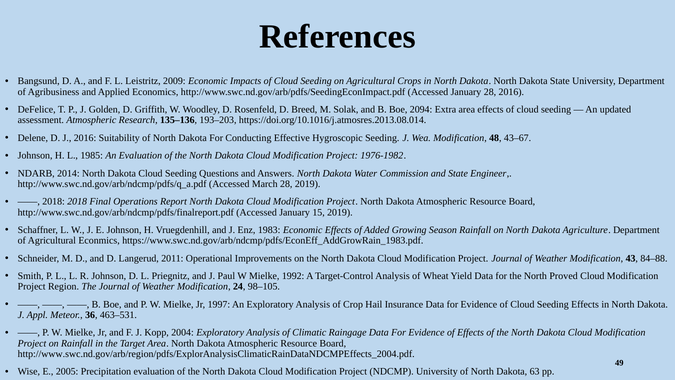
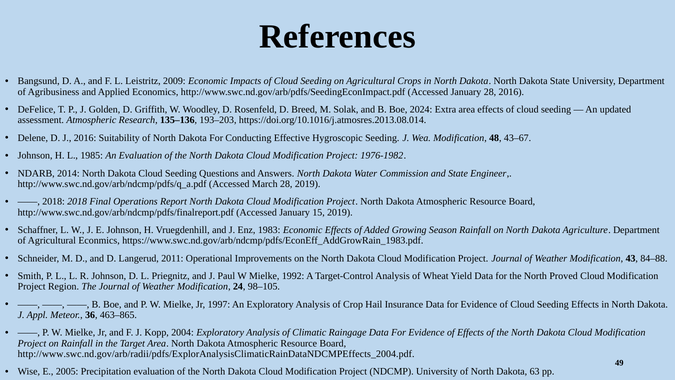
2094: 2094 -> 2024
463–531: 463–531 -> 463–865
http://www.swc.nd.gov/arb/region/pdfs/ExplorAnalysisClimaticRainDataNDCMPEffects_2004.pdf: http://www.swc.nd.gov/arb/region/pdfs/ExplorAnalysisClimaticRainDataNDCMPEffects_2004.pdf -> http://www.swc.nd.gov/arb/radii/pdfs/ExplorAnalysisClimaticRainDataNDCMPEffects_2004.pdf
